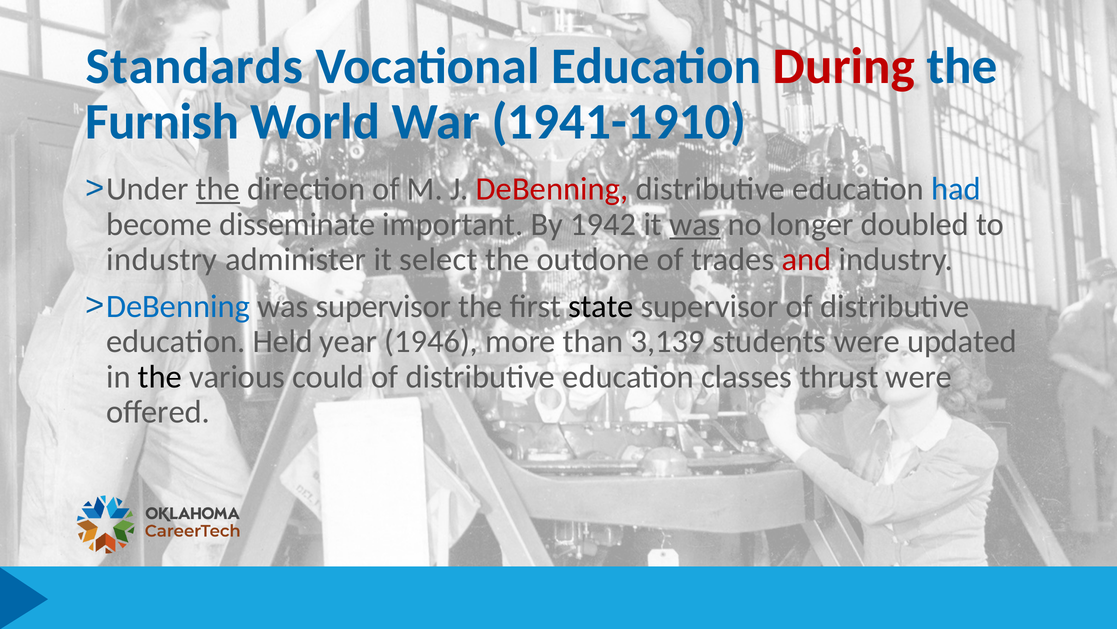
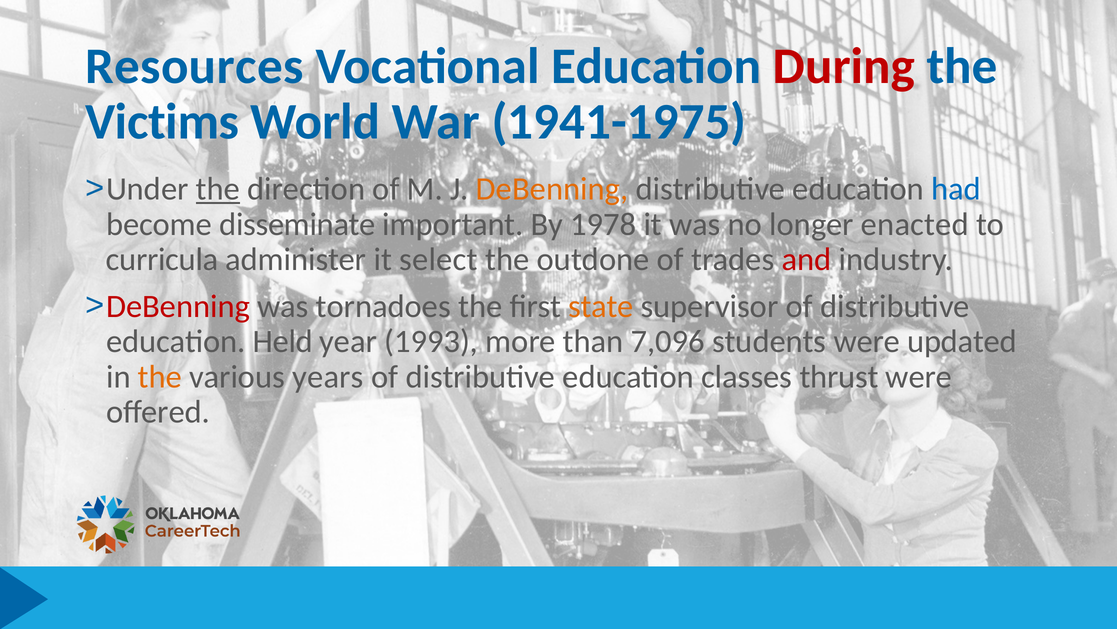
Standards: Standards -> Resources
Furnish: Furnish -> Victims
1941-1910: 1941-1910 -> 1941-1975
DeBenning at (552, 189) colour: red -> orange
1942: 1942 -> 1978
was at (695, 224) underline: present -> none
doubled: doubled -> enacted
industry at (162, 259): industry -> curricula
DeBenning at (178, 306) colour: blue -> red
was supervisor: supervisor -> tornadoes
state colour: black -> orange
1946: 1946 -> 1993
3,139: 3,139 -> 7,096
the at (160, 376) colour: black -> orange
could: could -> years
